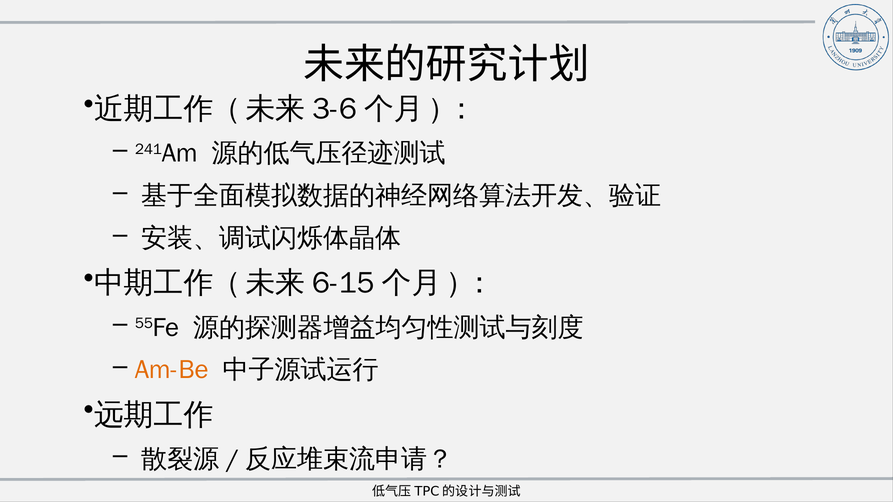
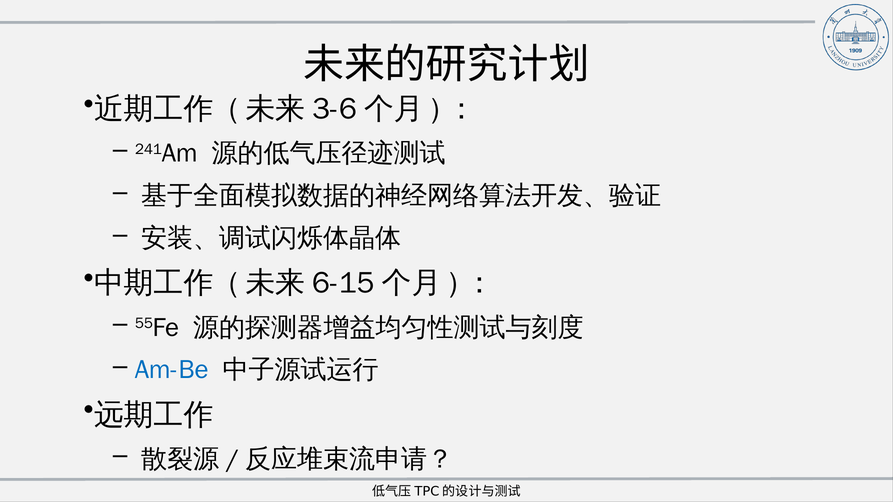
Am-Be colour: orange -> blue
